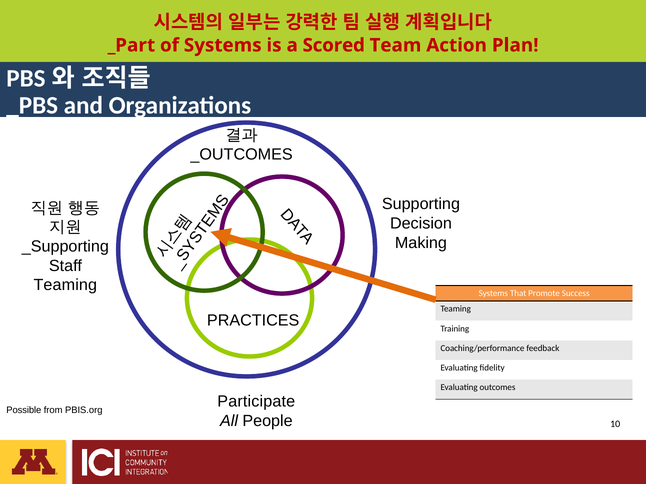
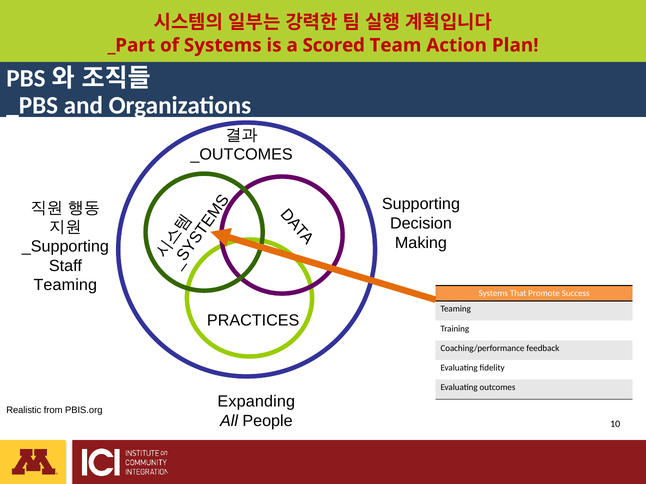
Participate: Participate -> Expanding
Possible: Possible -> Realistic
